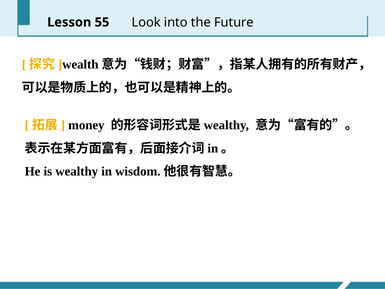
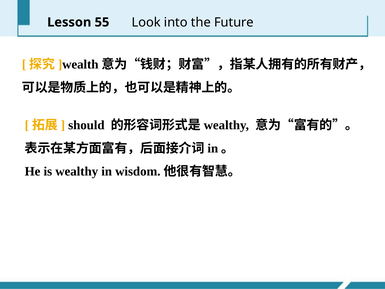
money: money -> should
